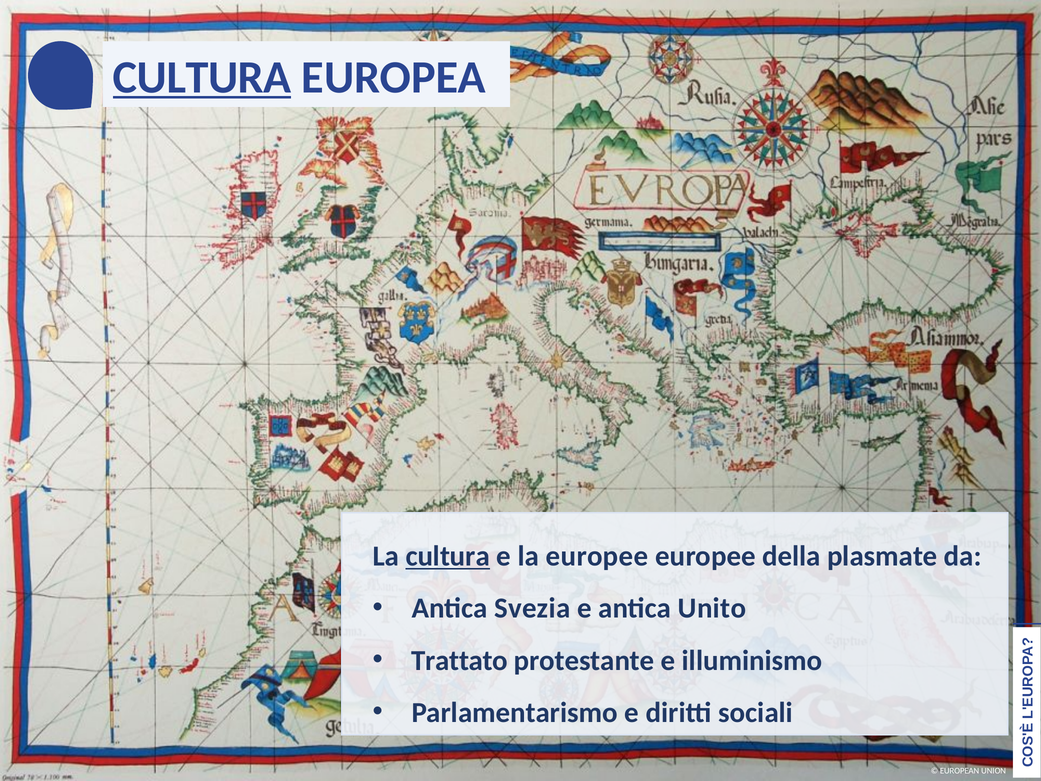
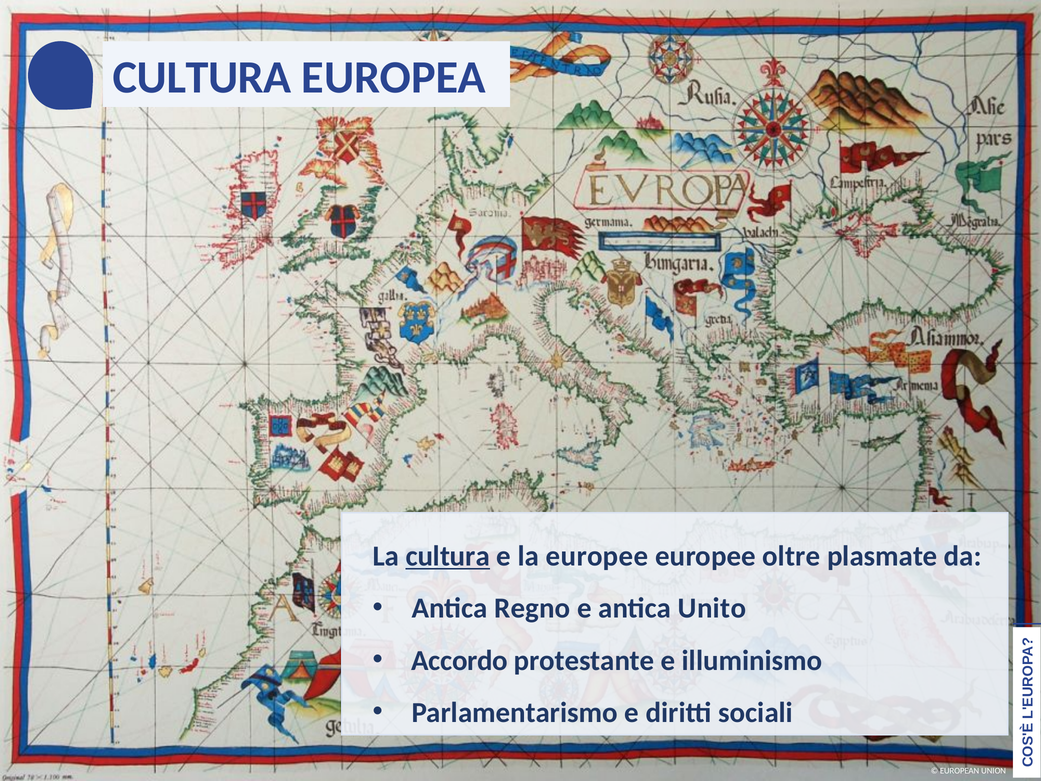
CULTURA at (202, 77) underline: present -> none
della: della -> oltre
Svezia: Svezia -> Regno
Trattato: Trattato -> Accordo
